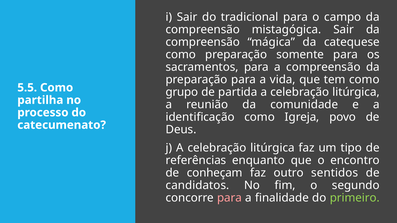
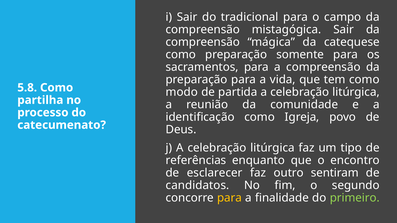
5.5: 5.5 -> 5.8
grupo: grupo -> modo
conheçam: conheçam -> esclarecer
sentidos: sentidos -> sentiram
para at (229, 198) colour: pink -> yellow
